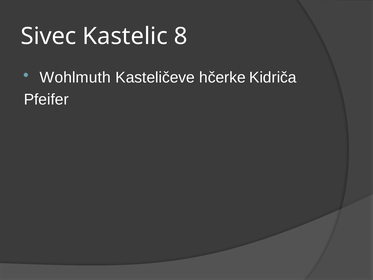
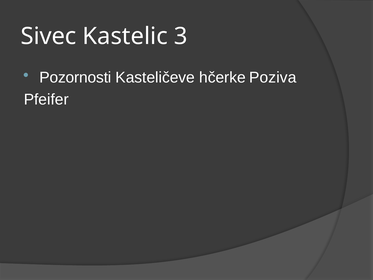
8: 8 -> 3
Wohlmuth: Wohlmuth -> Pozornosti
Kidriča: Kidriča -> Poziva
